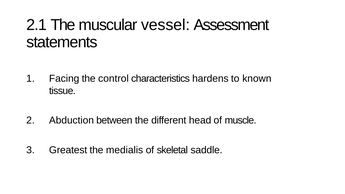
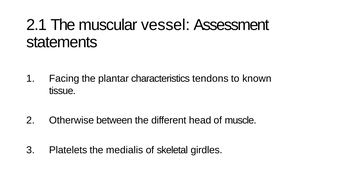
control: control -> plantar
hardens: hardens -> tendons
Abduction: Abduction -> Otherwise
Greatest: Greatest -> Platelets
saddle: saddle -> girdles
